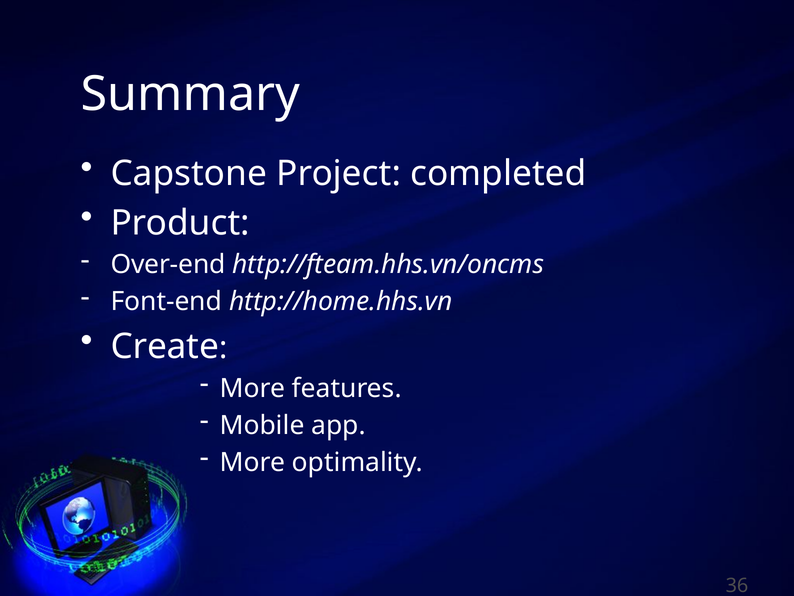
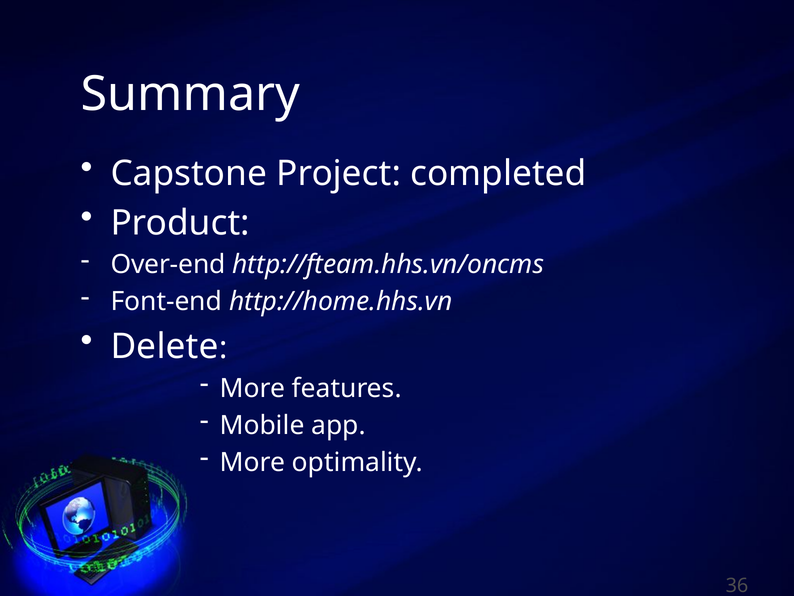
Create: Create -> Delete
